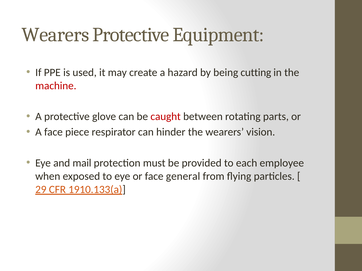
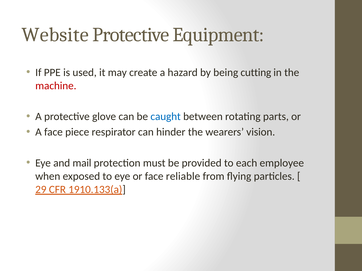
Wearers at (55, 35): Wearers -> Website
caught colour: red -> blue
general: general -> reliable
